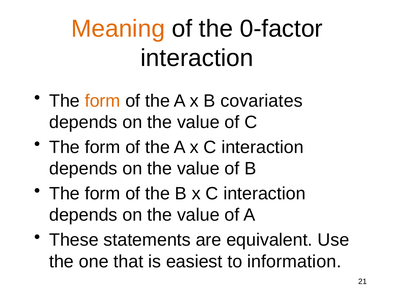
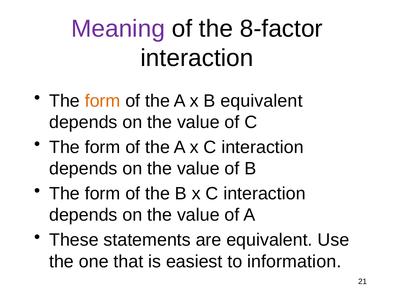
Meaning colour: orange -> purple
0-factor: 0-factor -> 8-factor
B covariates: covariates -> equivalent
